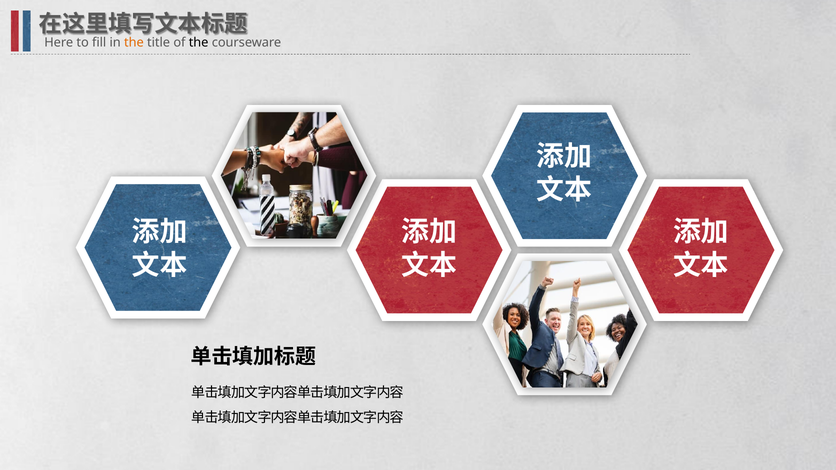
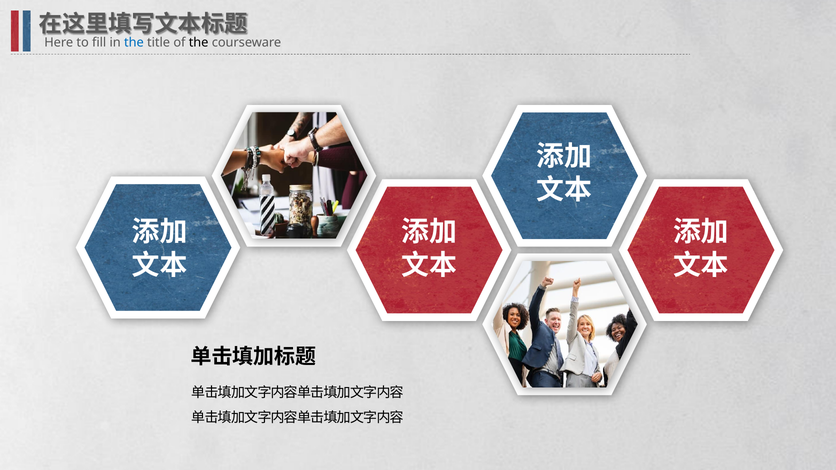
the at (134, 42) colour: orange -> blue
